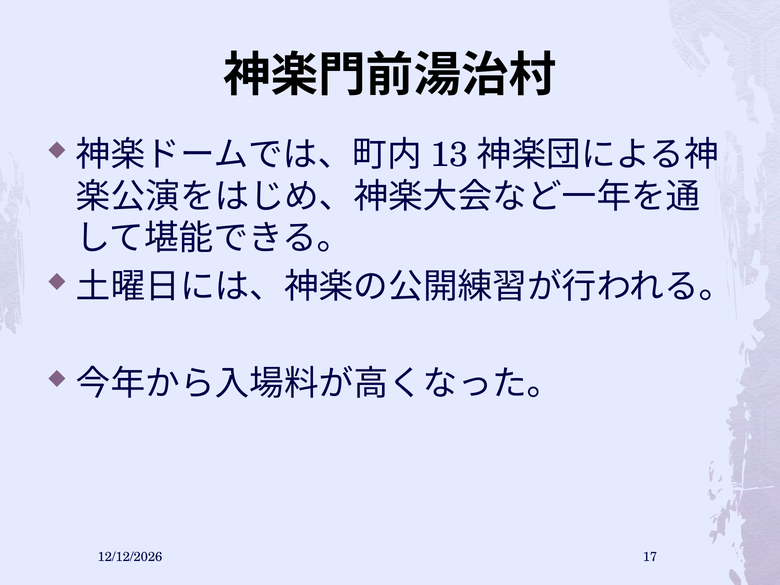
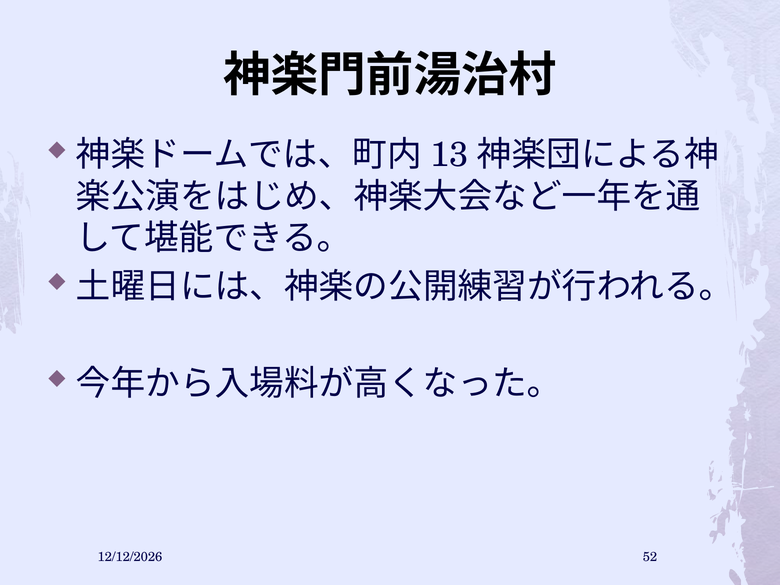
17: 17 -> 52
